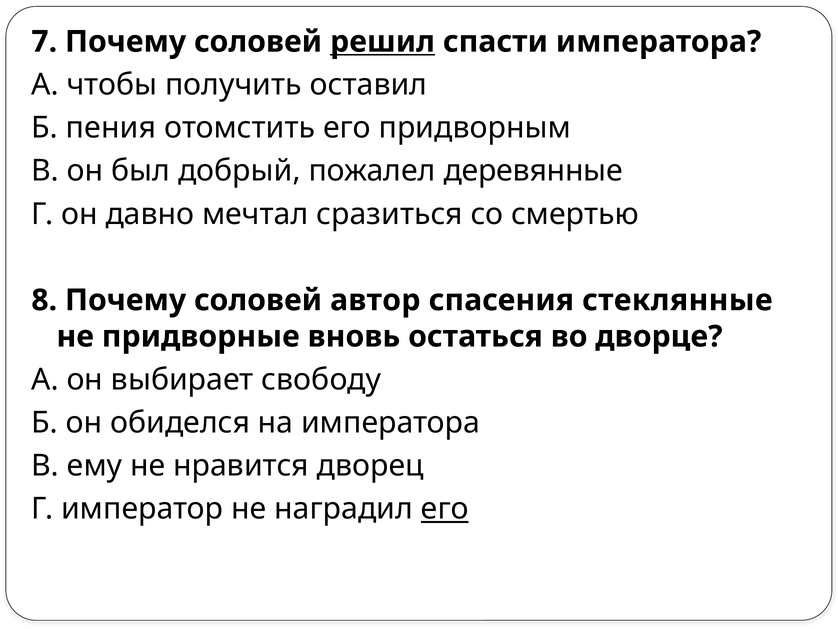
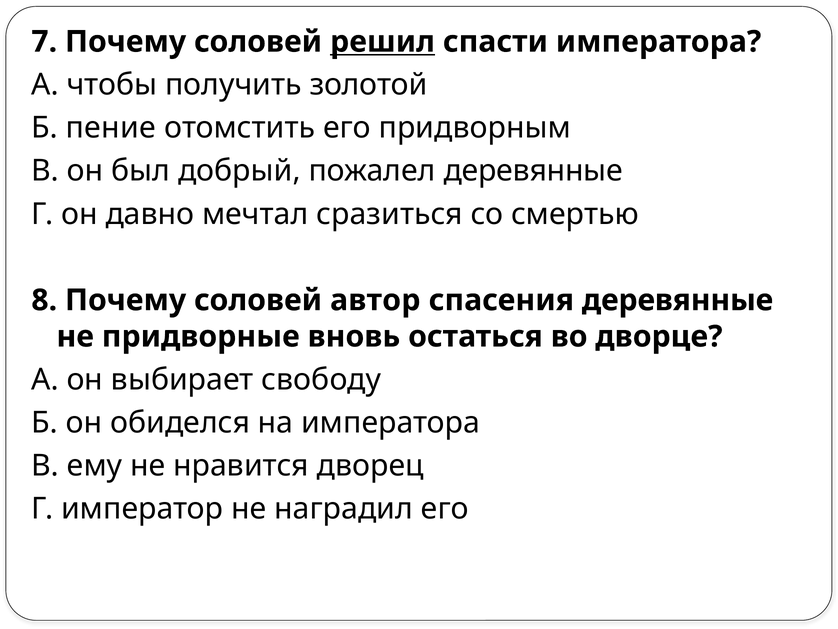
оставил: оставил -> золотой
пения: пения -> пение
спасения стеклянные: стеклянные -> деревянные
его at (445, 509) underline: present -> none
